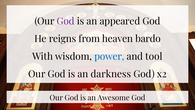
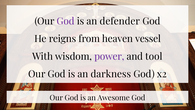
appeared: appeared -> defender
bardo: bardo -> vessel
power colour: blue -> purple
